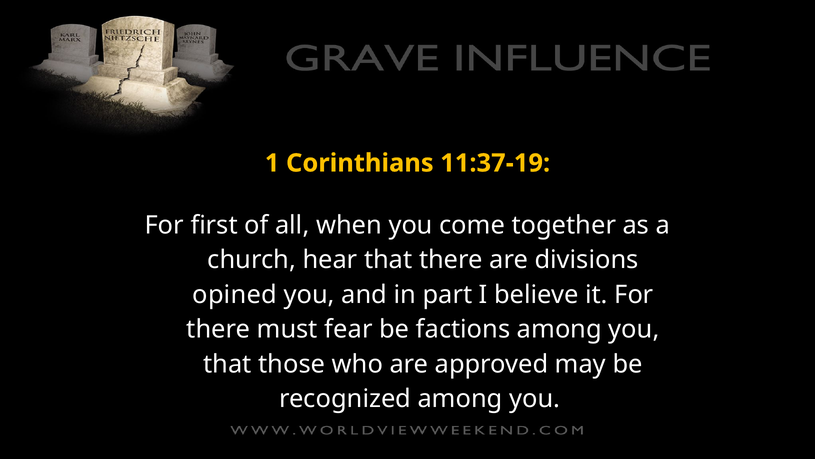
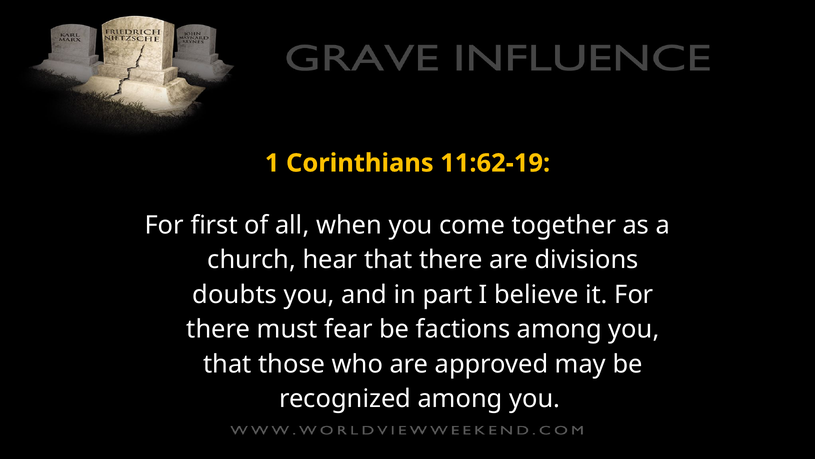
11:37-19: 11:37-19 -> 11:62-19
opined: opined -> doubts
